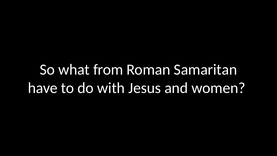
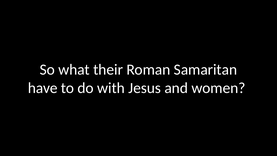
from: from -> their
